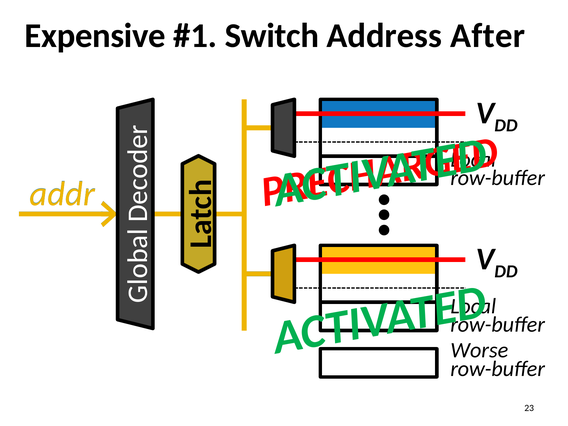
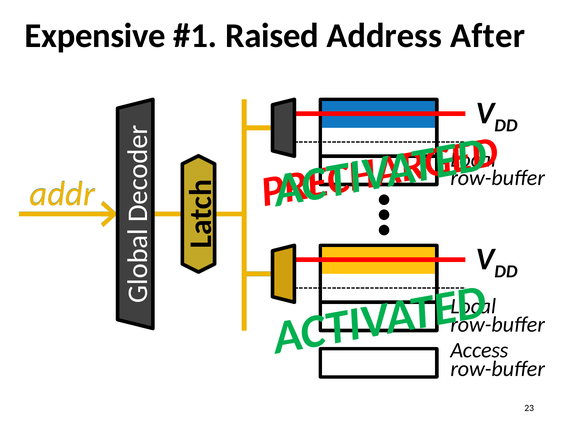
Switch: Switch -> Raised
Worse: Worse -> Access
